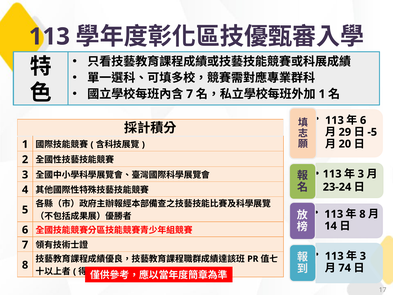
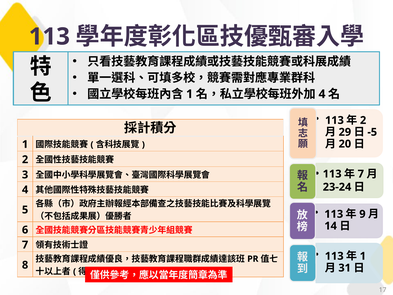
7 at (190, 94): 7 -> 1
1 at (322, 94): 1 -> 4
6 at (363, 120): 6 -> 2
3 at (361, 174): 3 -> 7
8 at (362, 214): 8 -> 9
3 at (363, 256): 3 -> 1
74: 74 -> 31
